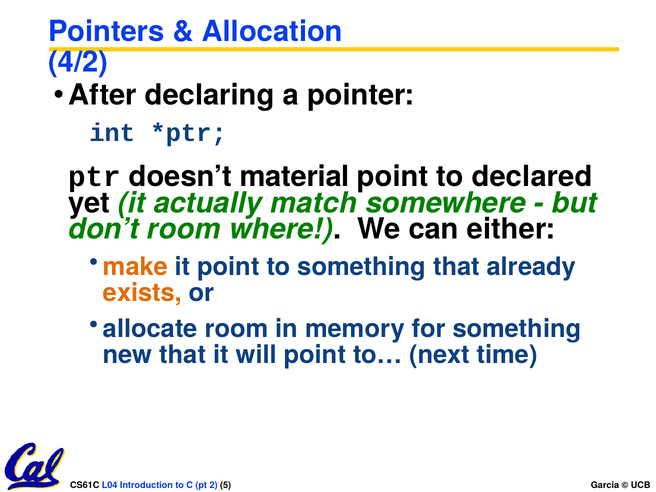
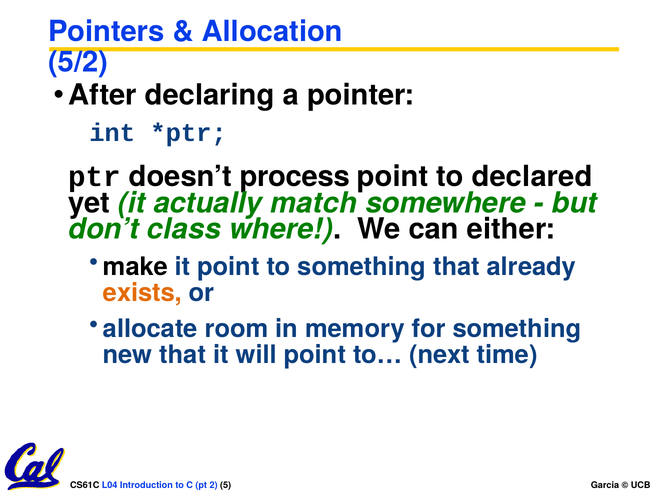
4/2: 4/2 -> 5/2
material: material -> process
don’t room: room -> class
make colour: orange -> black
